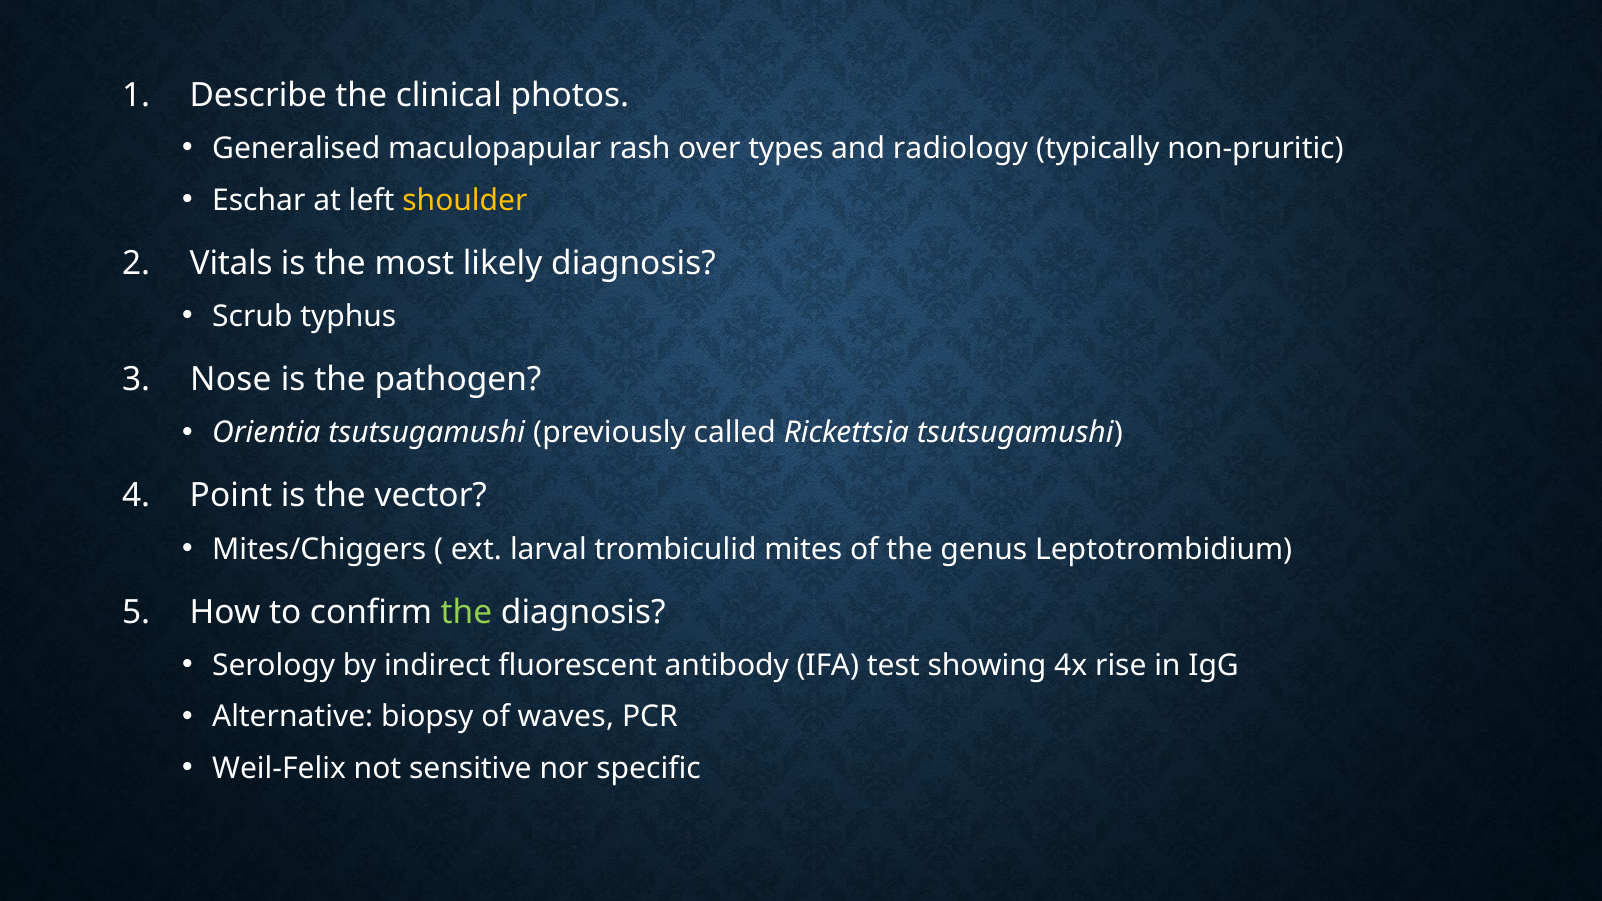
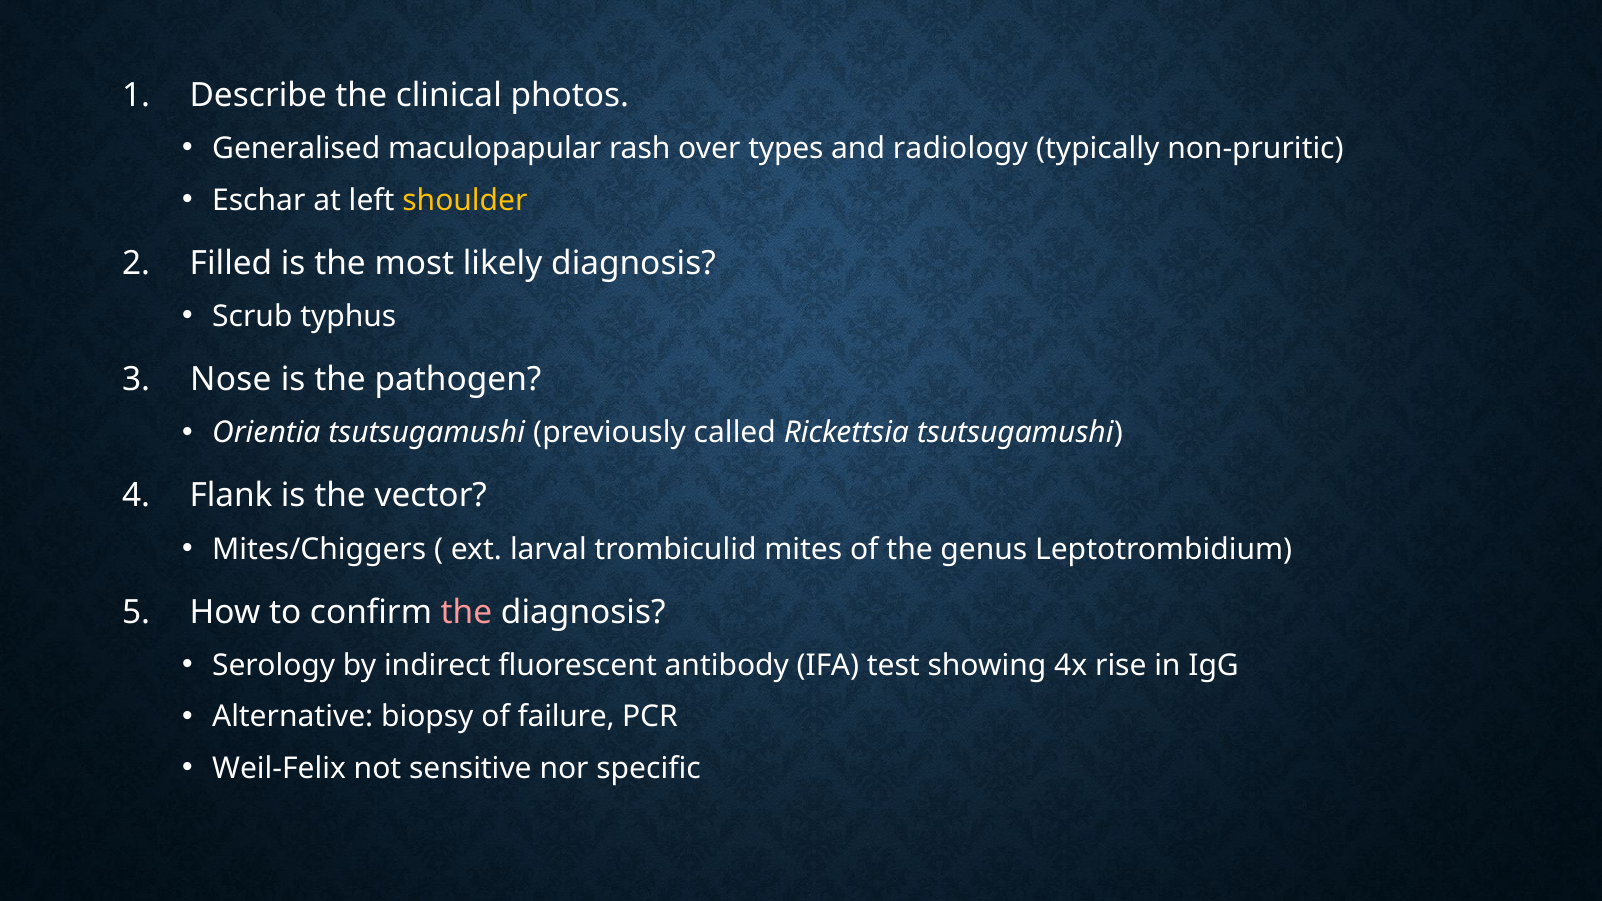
Vitals: Vitals -> Filled
Point: Point -> Flank
the at (466, 612) colour: light green -> pink
waves: waves -> failure
